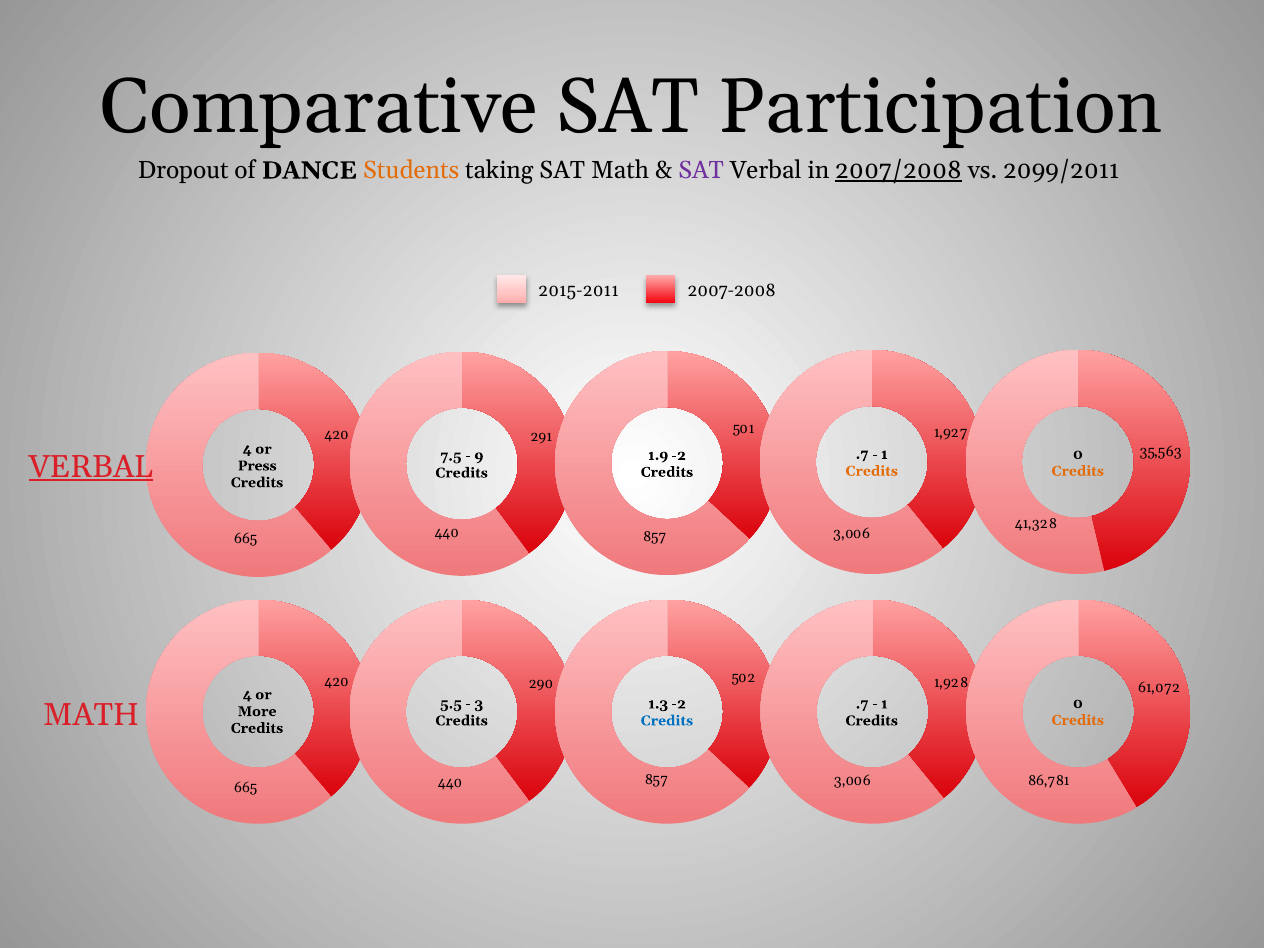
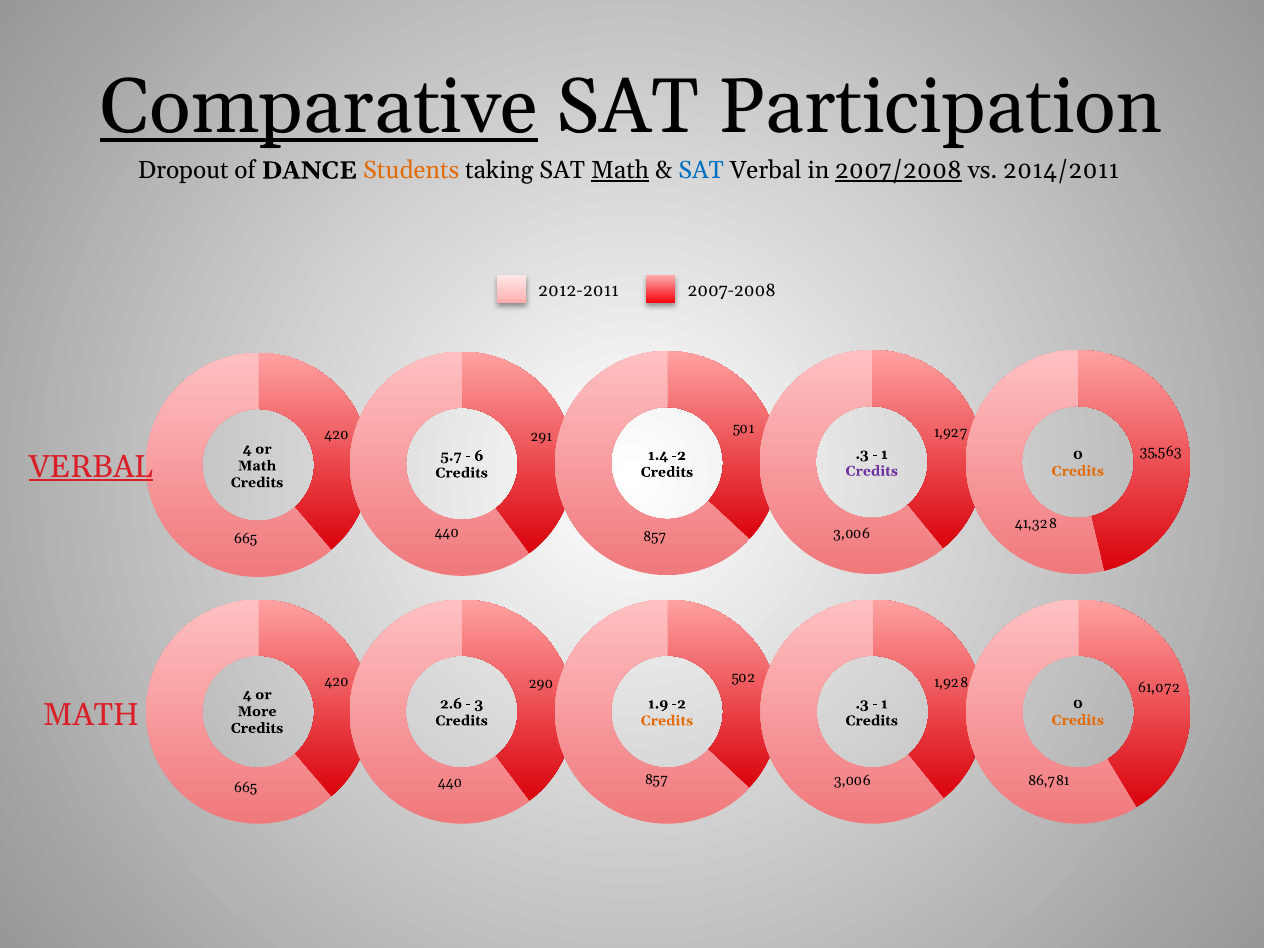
Comparative underline: none -> present
Math at (620, 170) underline: none -> present
SAT at (701, 170) colour: purple -> blue
2099/2011: 2099/2011 -> 2014/2011
2015-2011: 2015-2011 -> 2012-2011
.7 at (862, 454): .7 -> .3
1.9: 1.9 -> 1.4
7.5: 7.5 -> 5.7
9: 9 -> 6
Press at (257, 466): Press -> Math
Credits at (872, 471) colour: orange -> purple
5.5: 5.5 -> 2.6
1.3: 1.3 -> 1.9
.7 at (862, 704): .7 -> .3
Credits at (667, 721) colour: blue -> orange
